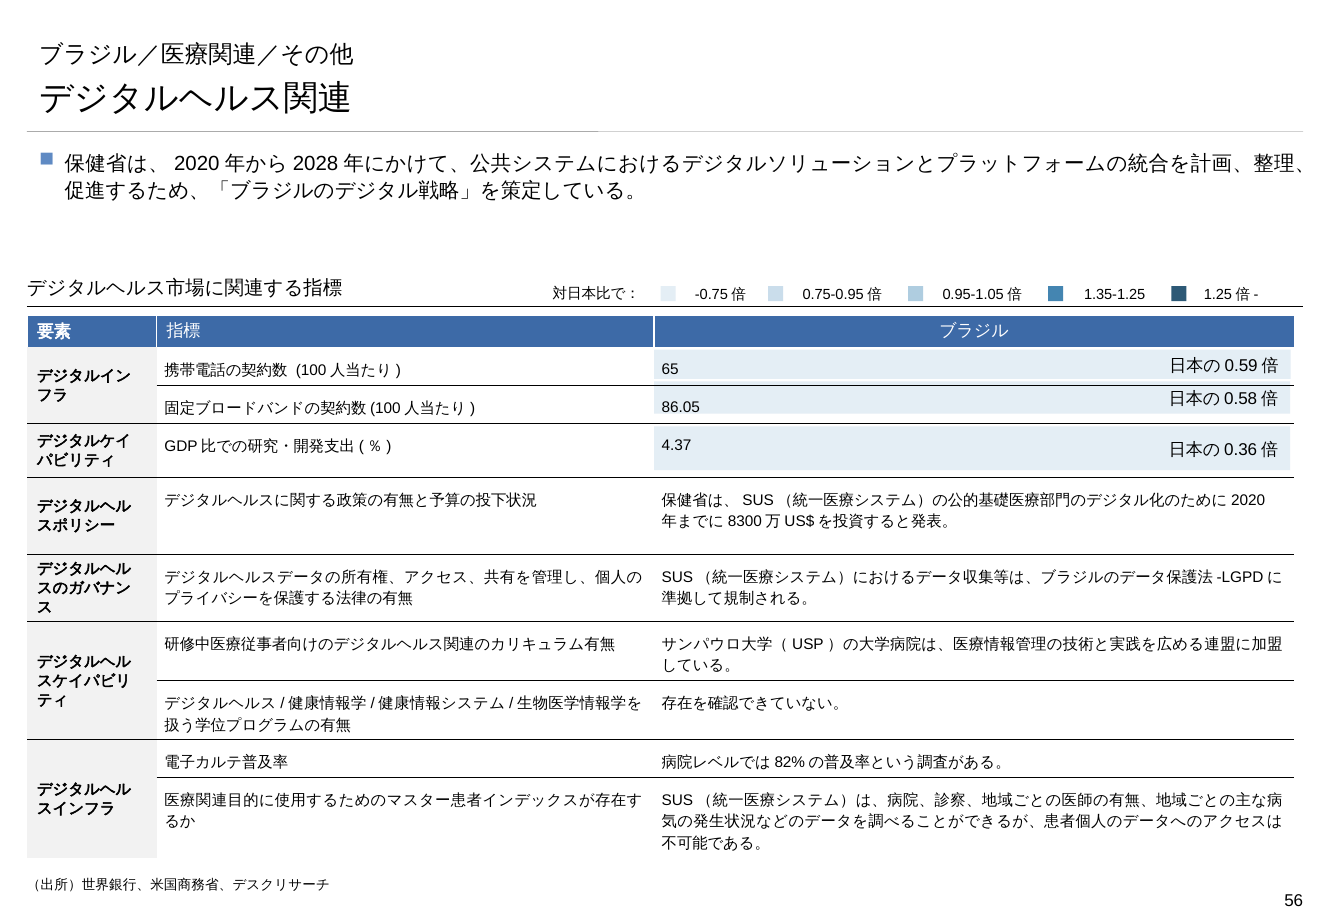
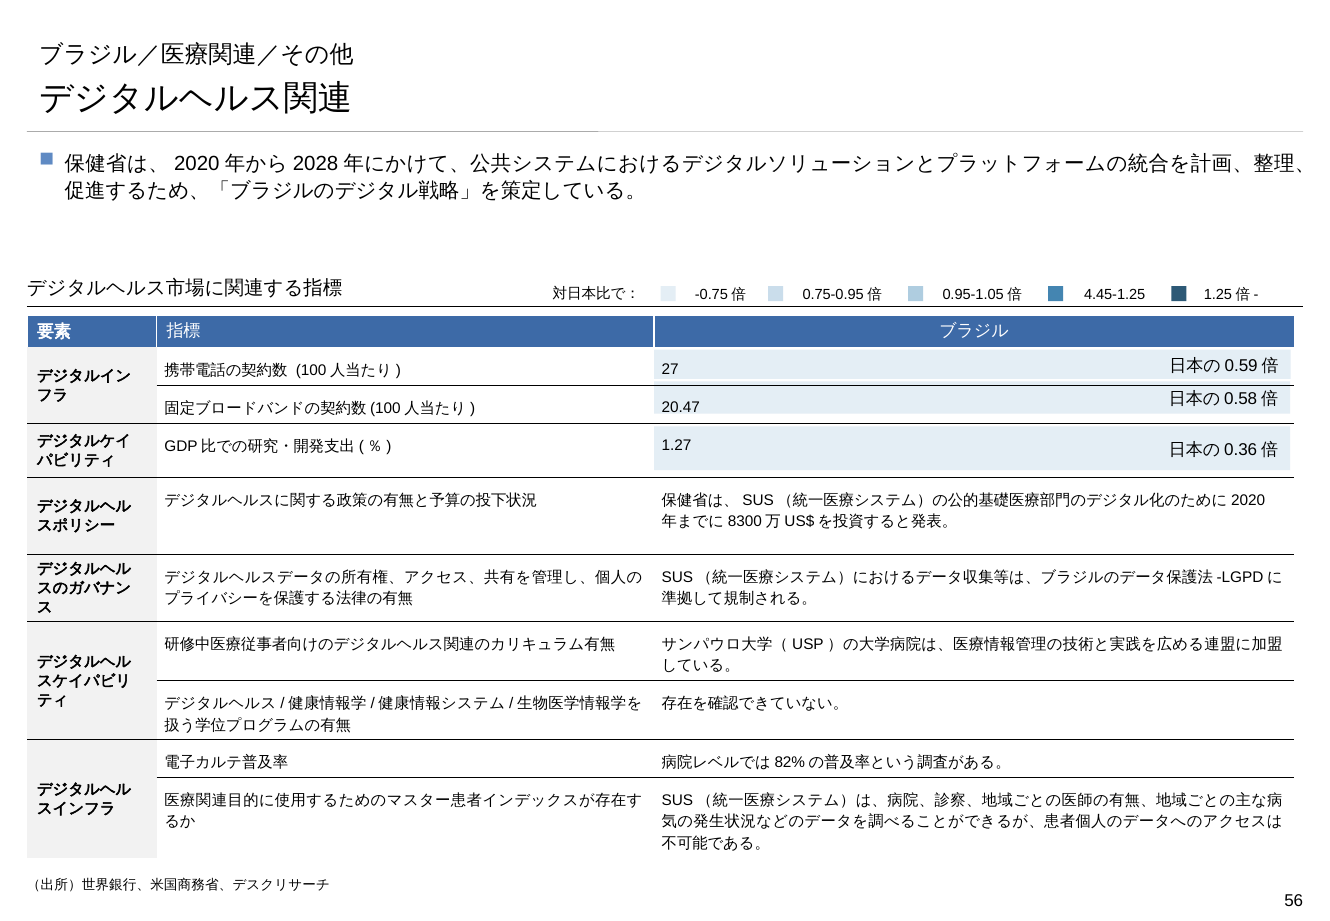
1.35-1.25: 1.35-1.25 -> 4.45-1.25
65: 65 -> 27
86.05: 86.05 -> 20.47
4.37: 4.37 -> 1.27
